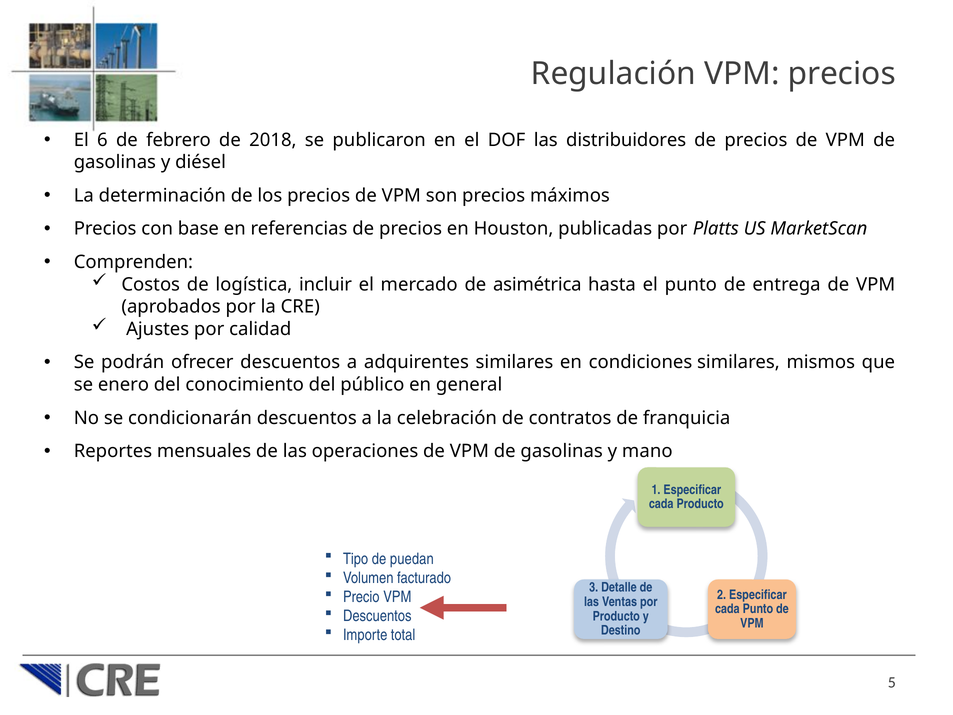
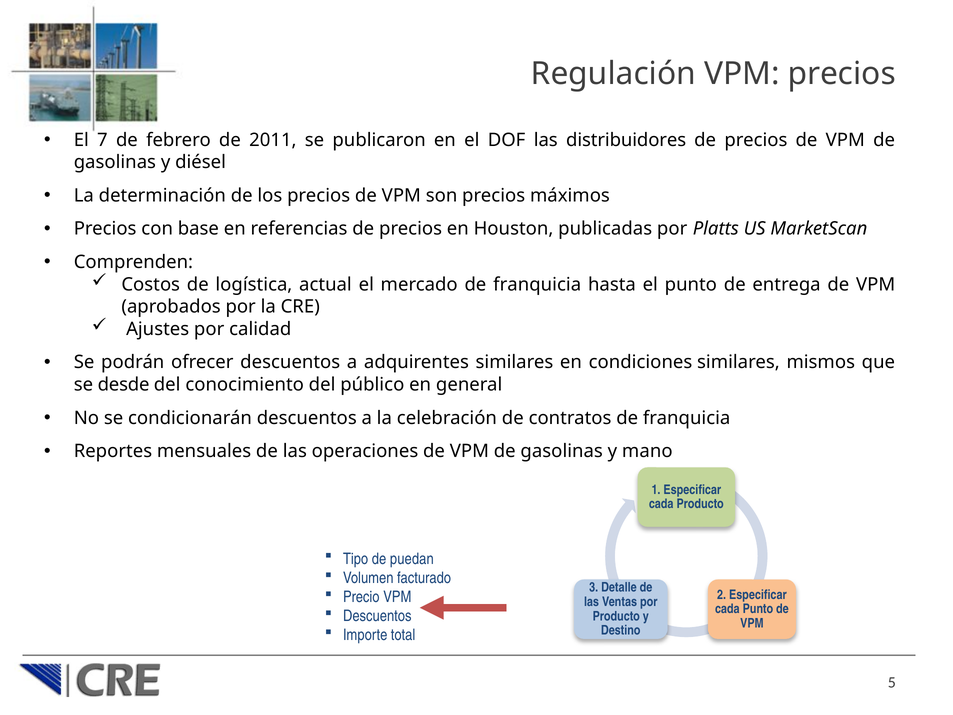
6: 6 -> 7
2018: 2018 -> 2011
incluir: incluir -> actual
mercado de asimétrica: asimétrica -> franquicia
enero: enero -> desde
